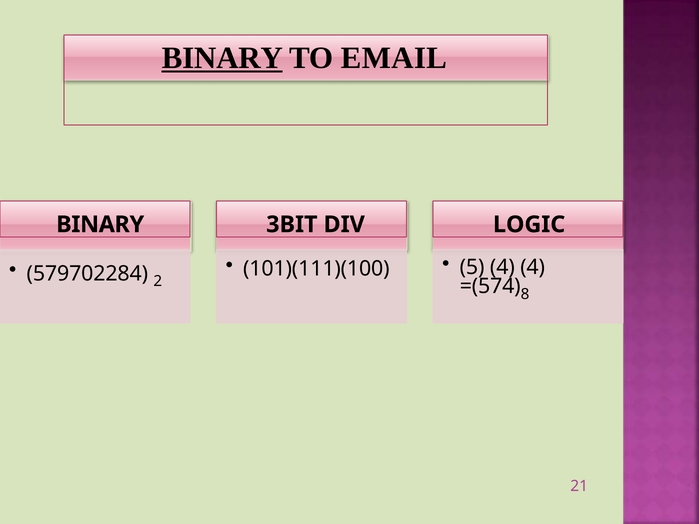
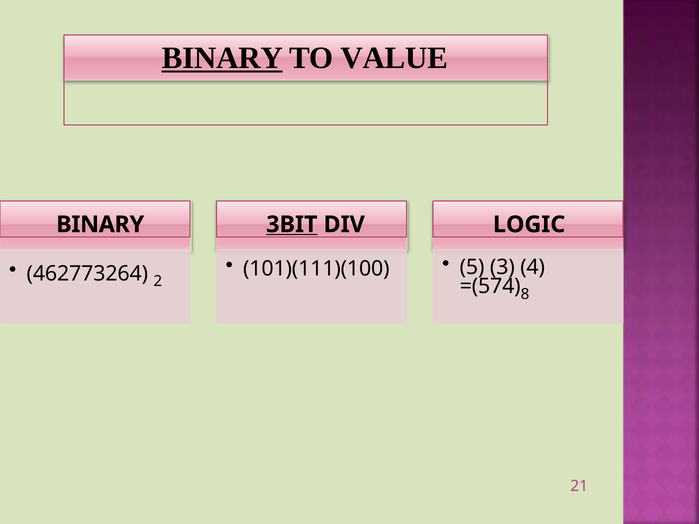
EMAIL: EMAIL -> VALUE
3BIT underline: none -> present
5 4: 4 -> 3
579702284: 579702284 -> 462773264
